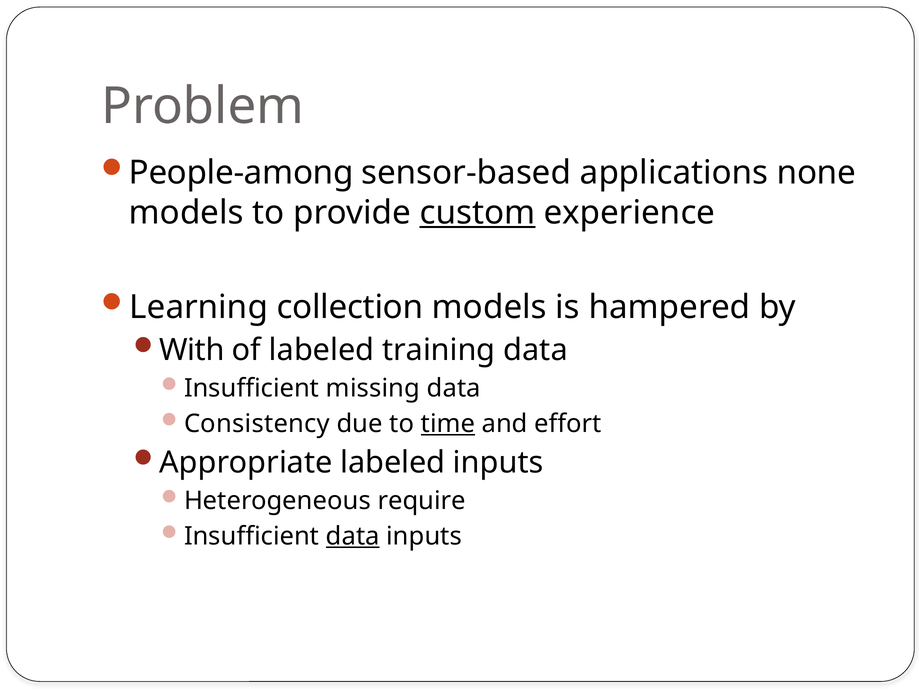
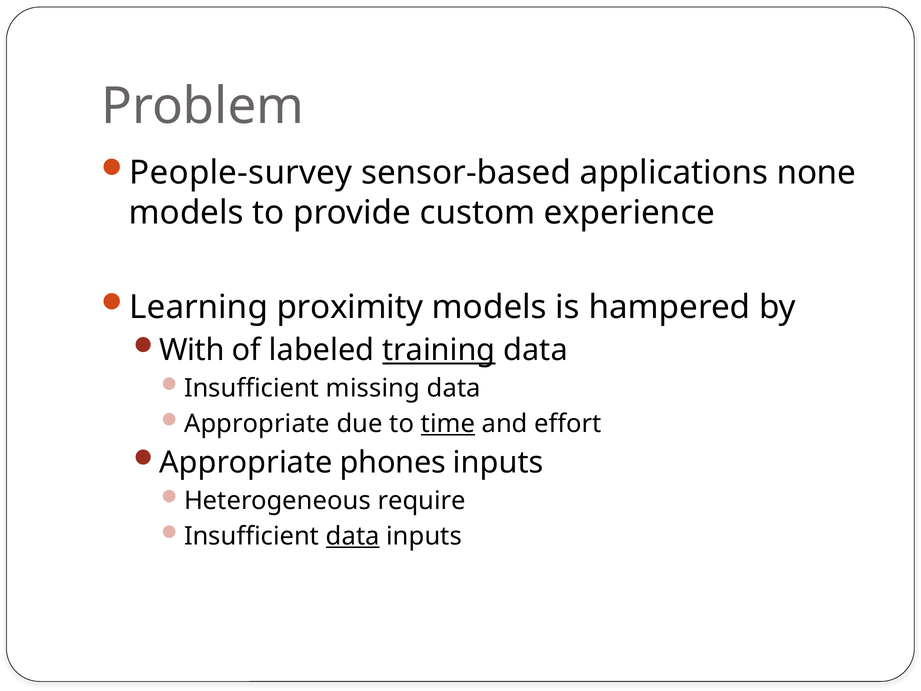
People-among: People-among -> People-survey
custom underline: present -> none
collection: collection -> proximity
training underline: none -> present
Consistency at (257, 424): Consistency -> Appropriate
Appropriate labeled: labeled -> phones
